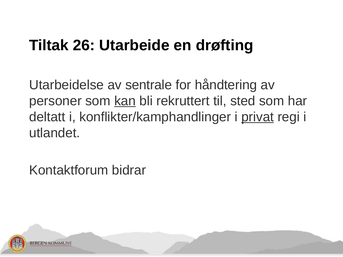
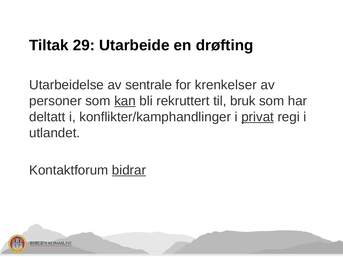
26: 26 -> 29
håndtering: håndtering -> krenkelser
sted: sted -> bruk
bidrar underline: none -> present
